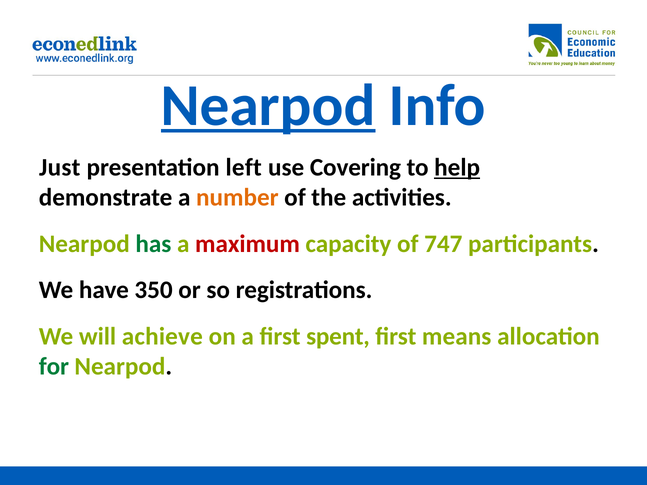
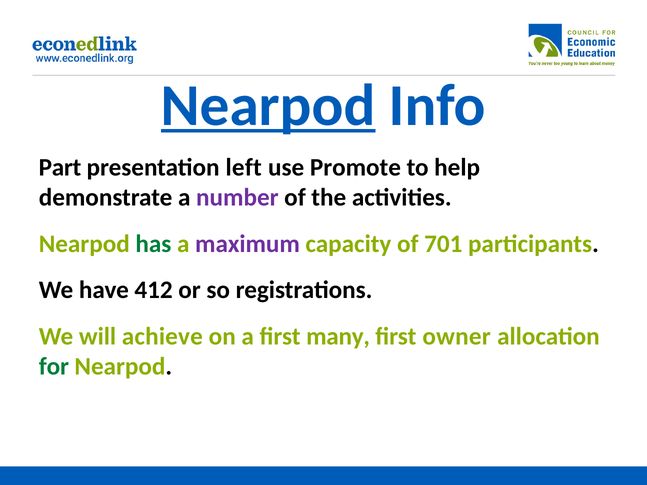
Just: Just -> Part
Covering: Covering -> Promote
help underline: present -> none
number colour: orange -> purple
maximum colour: red -> purple
747: 747 -> 701
350: 350 -> 412
spent: spent -> many
means: means -> owner
